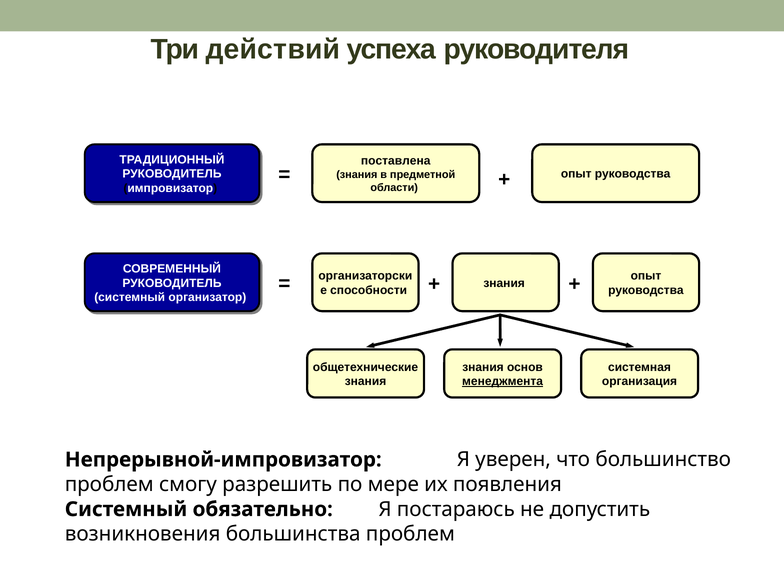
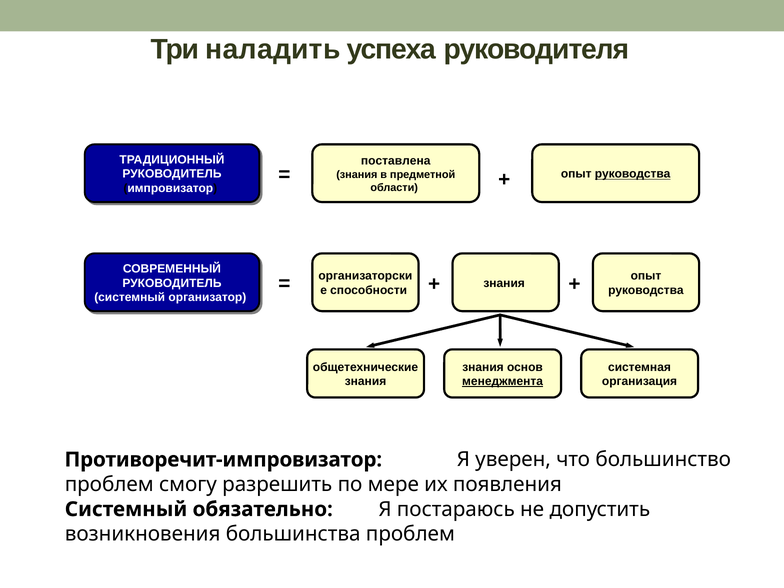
действий: действий -> наладить
руководства at (633, 174) underline: none -> present
Непрерывной-импровизатор: Непрерывной-импровизатор -> Противоречит-импровизатор
